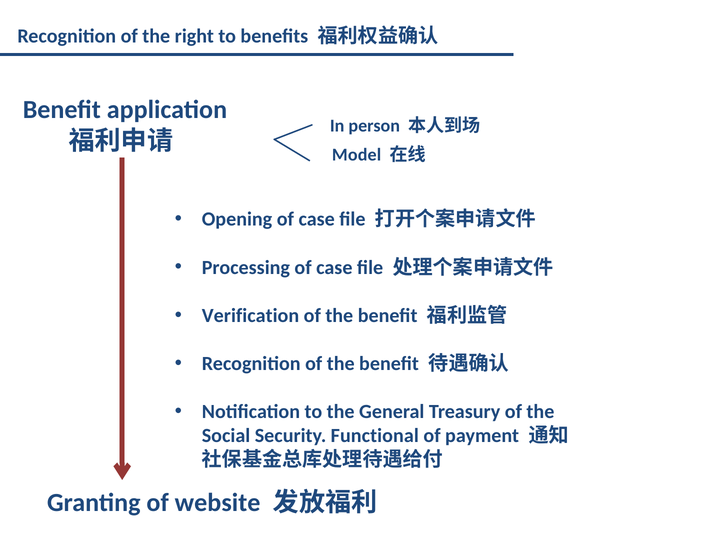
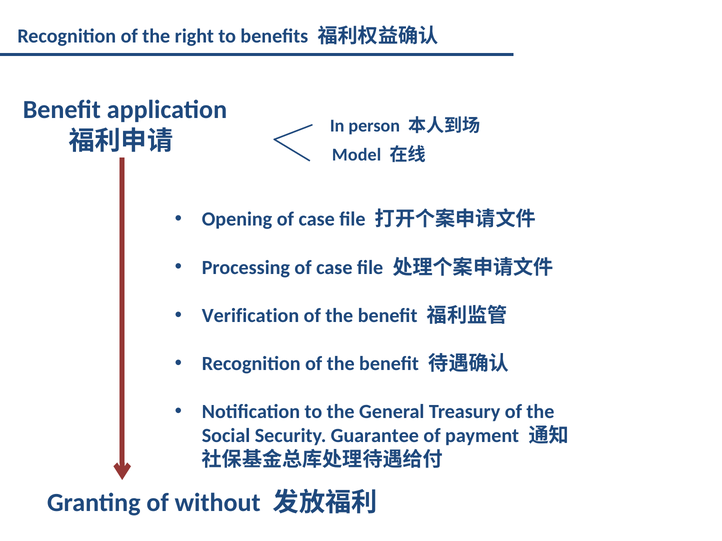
Functional: Functional -> Guarantee
website: website -> without
